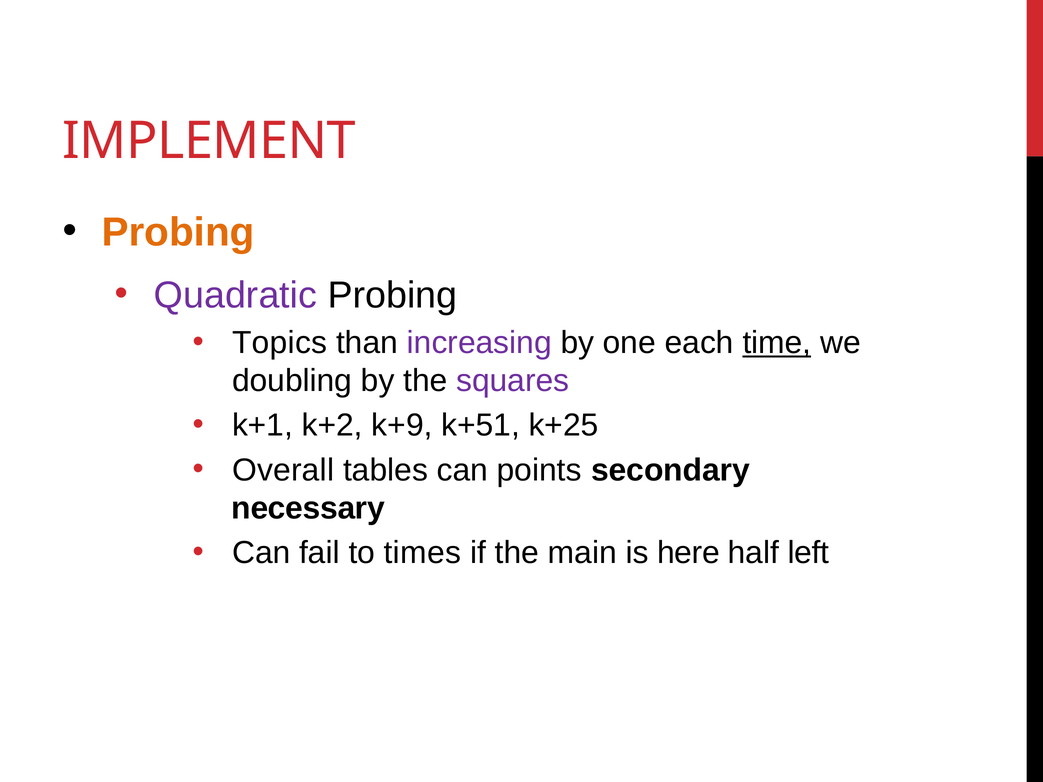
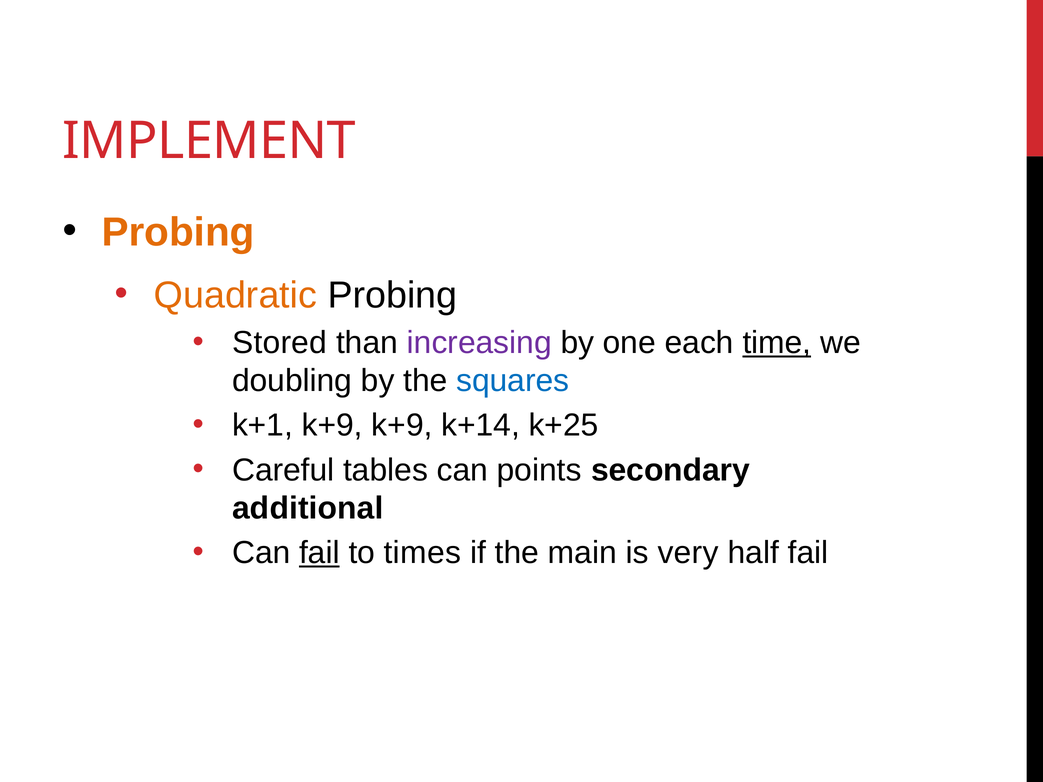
Quadratic colour: purple -> orange
Topics: Topics -> Stored
squares colour: purple -> blue
k+1 k+2: k+2 -> k+9
k+51: k+51 -> k+14
Overall: Overall -> Careful
necessary: necessary -> additional
fail at (319, 553) underline: none -> present
here: here -> very
half left: left -> fail
